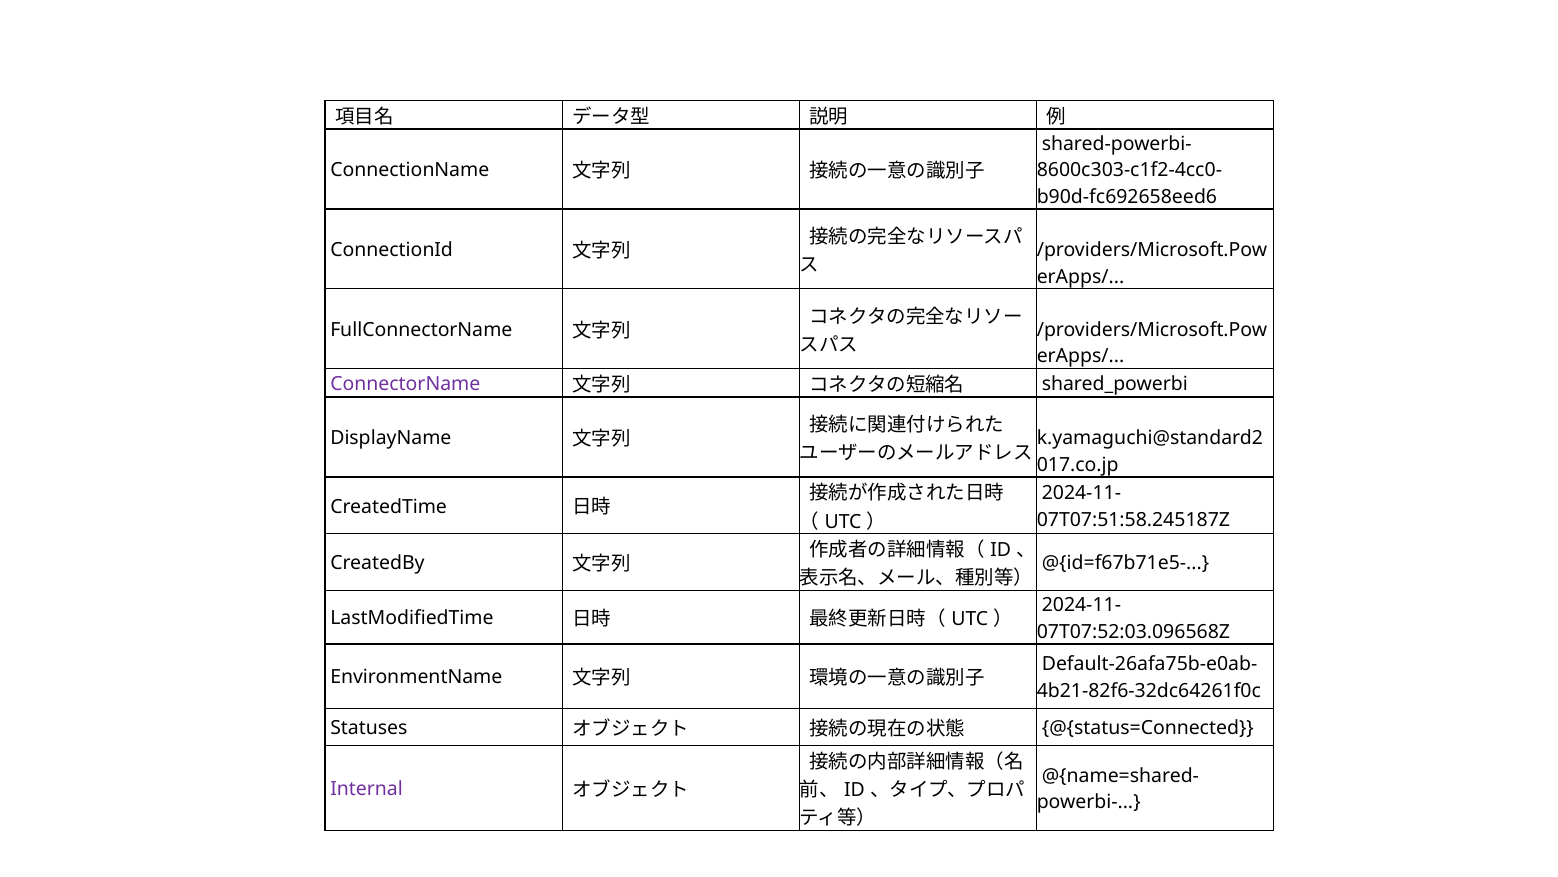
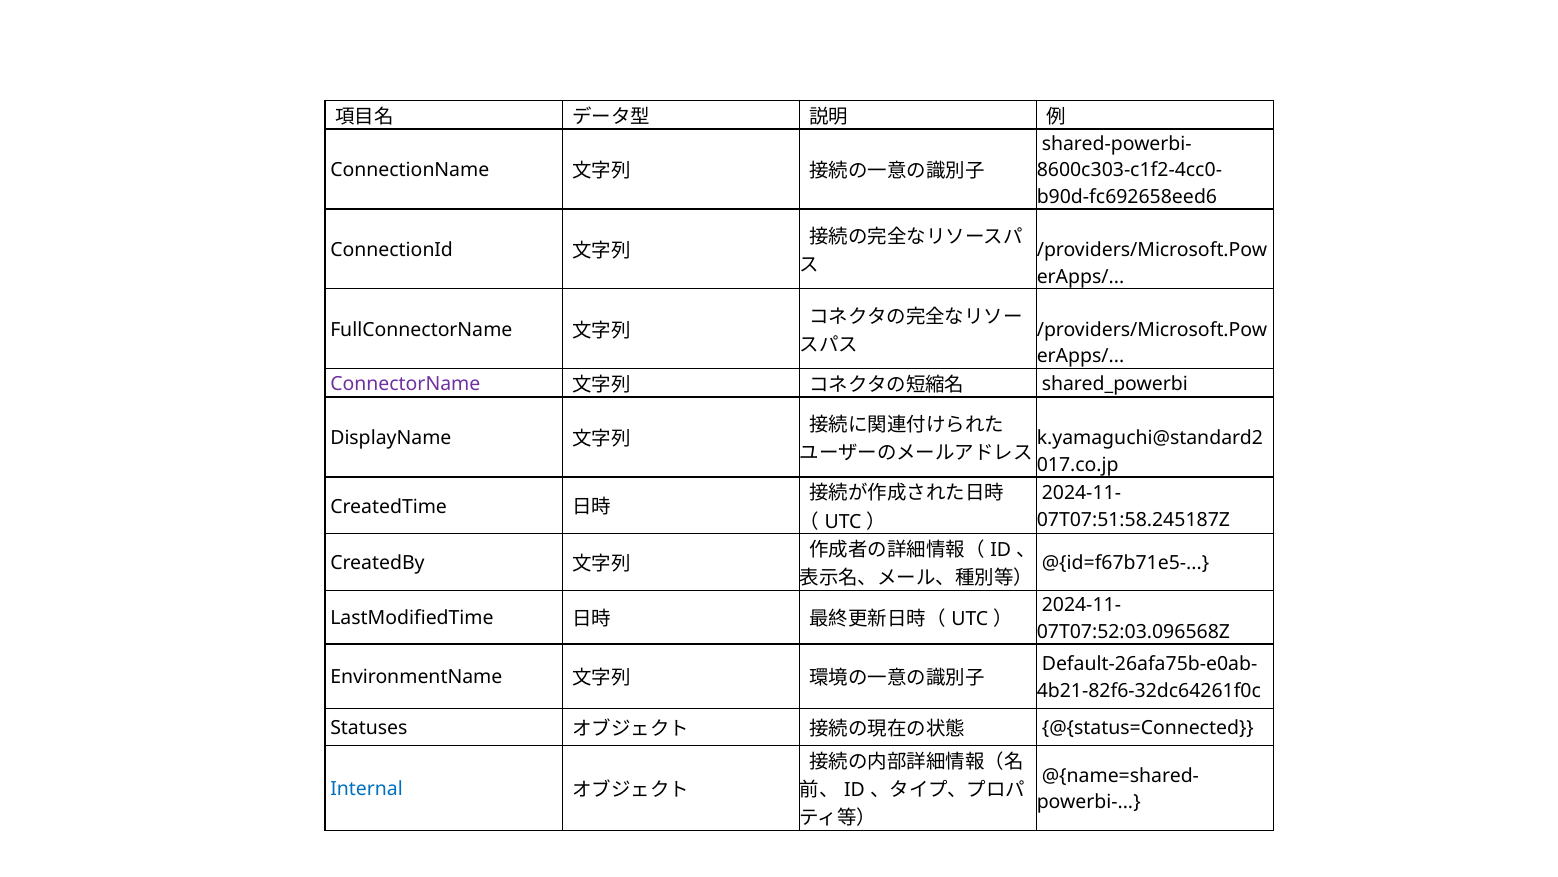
Internal colour: purple -> blue
